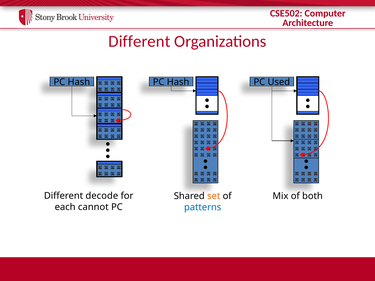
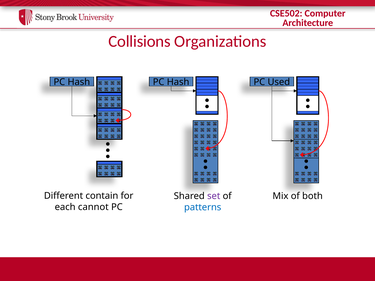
Different at (139, 41): Different -> Collisions
decode: decode -> contain
set colour: orange -> purple
